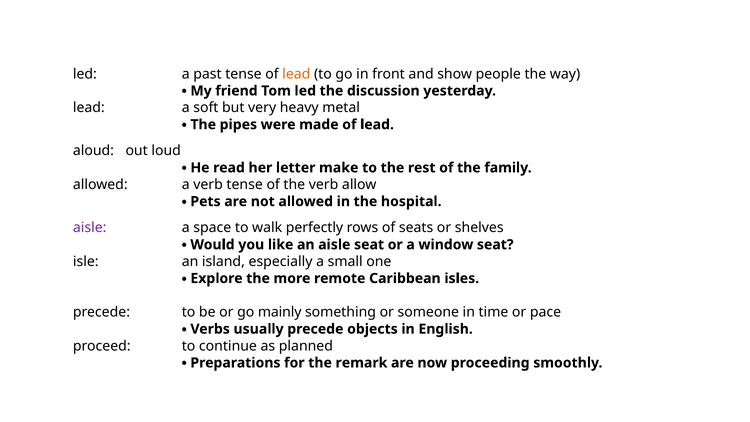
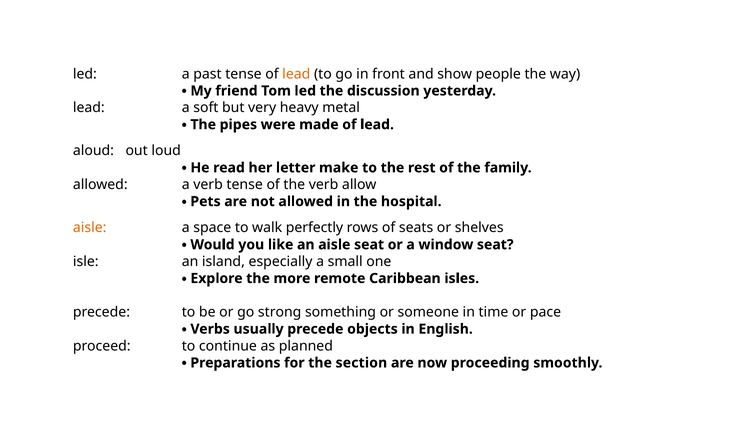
aisle at (90, 228) colour: purple -> orange
mainly: mainly -> strong
remark: remark -> section
